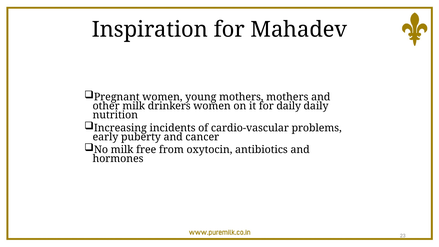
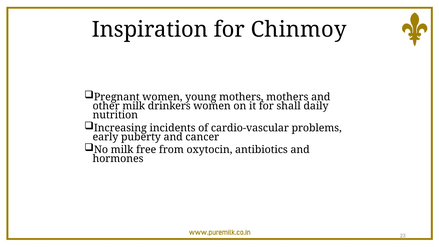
Mahadev: Mahadev -> Chinmoy
for daily: daily -> shall
